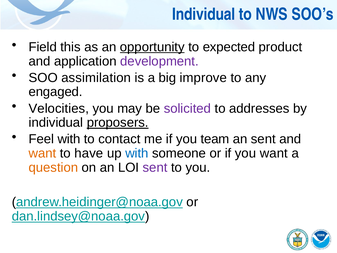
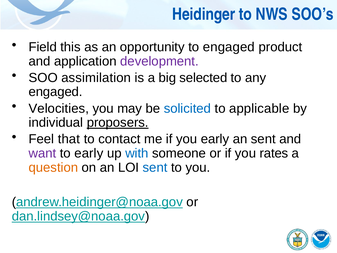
Individual at (204, 14): Individual -> Heidinger
opportunity underline: present -> none
to expected: expected -> engaged
improve: improve -> selected
solicited colour: purple -> blue
addresses: addresses -> applicable
Feel with: with -> that
you team: team -> early
want at (42, 153) colour: orange -> purple
to have: have -> early
you want: want -> rates
sent at (155, 167) colour: purple -> blue
